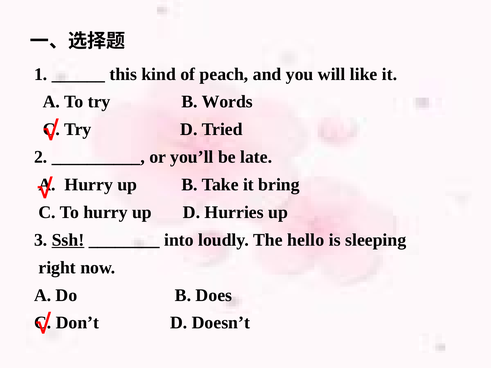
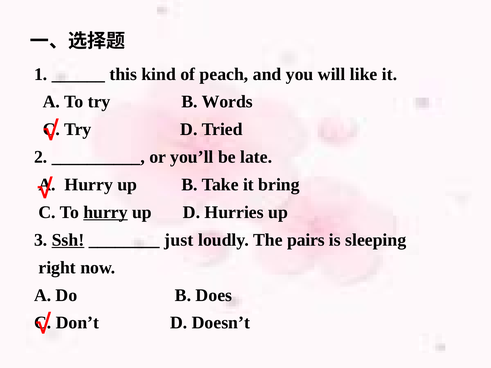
hurry at (105, 212) underline: none -> present
into: into -> just
hello: hello -> pairs
